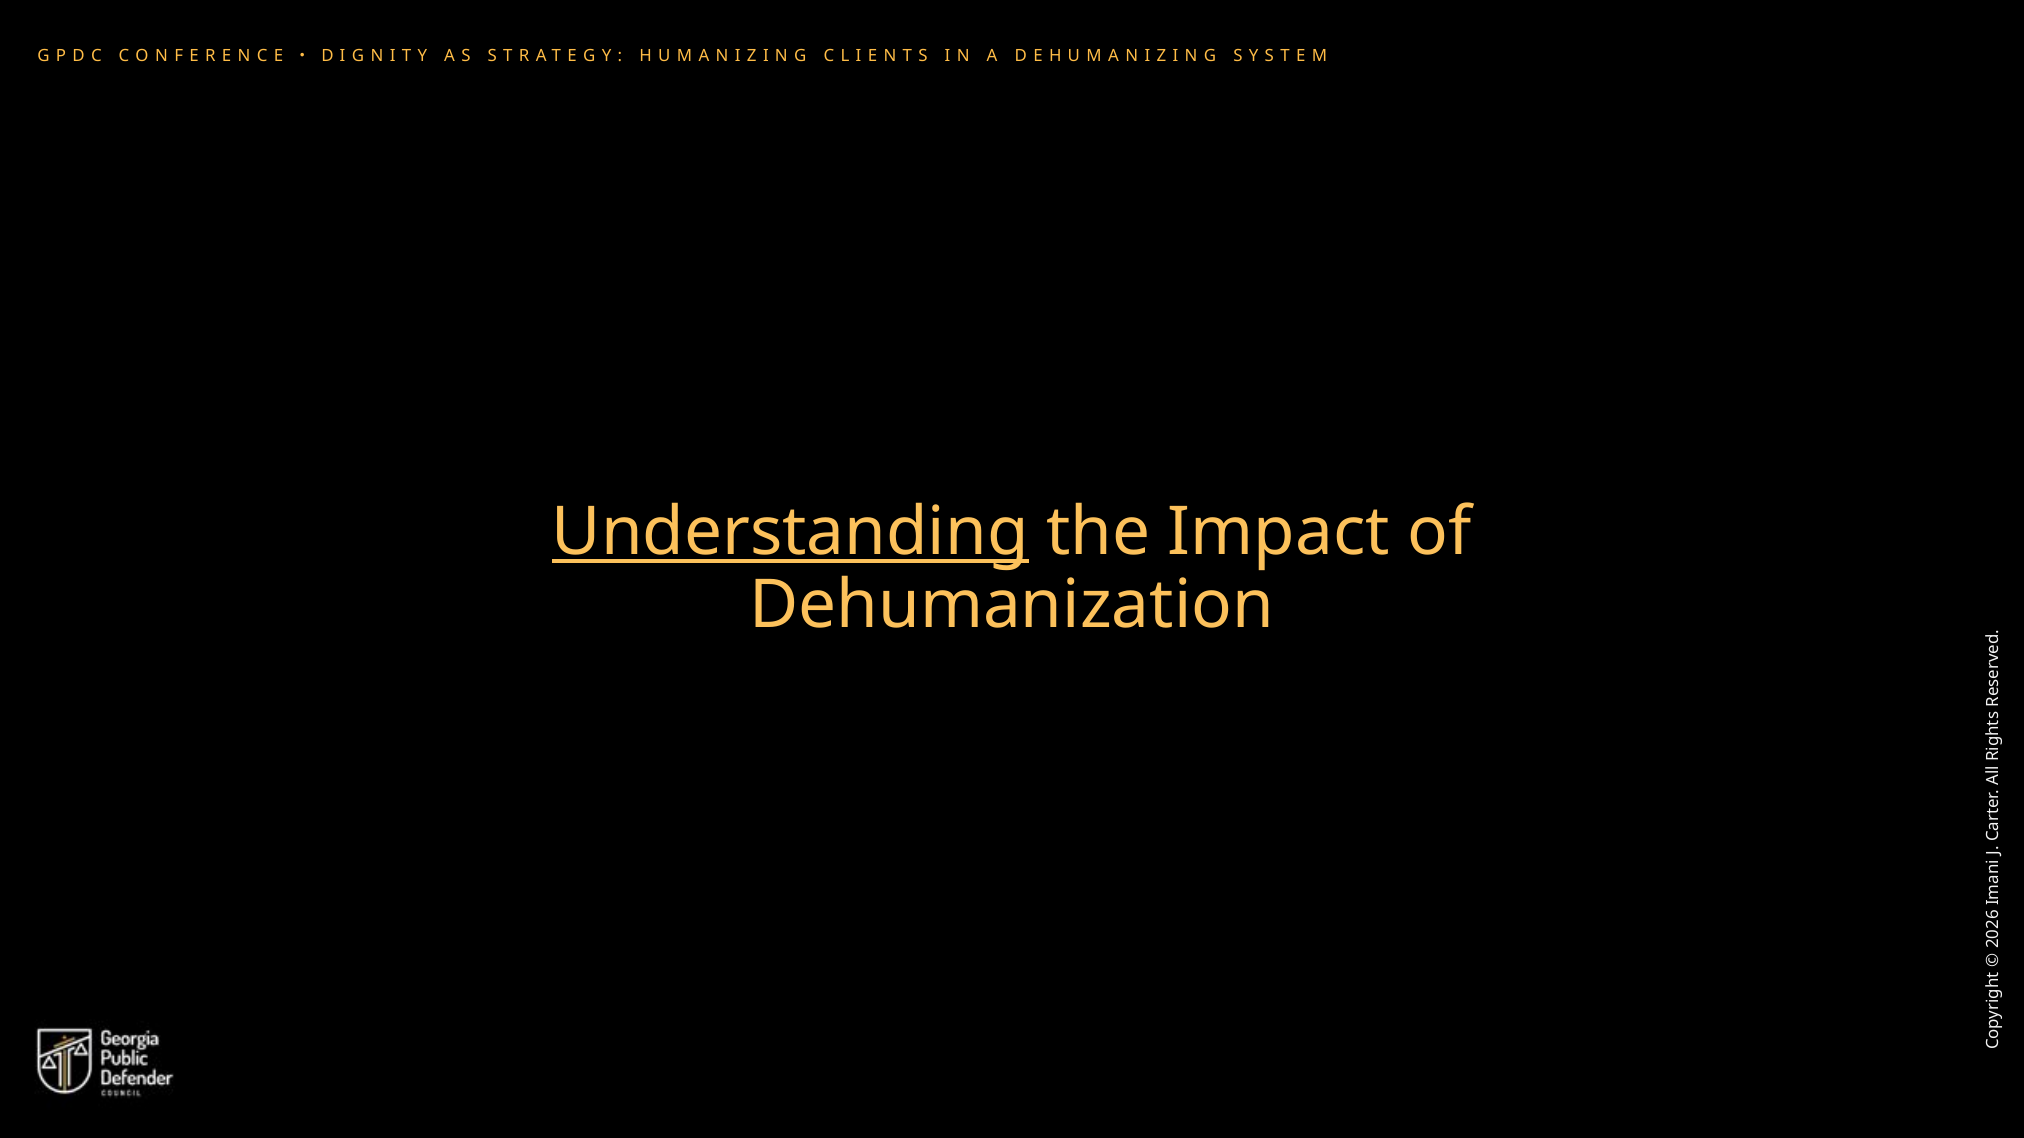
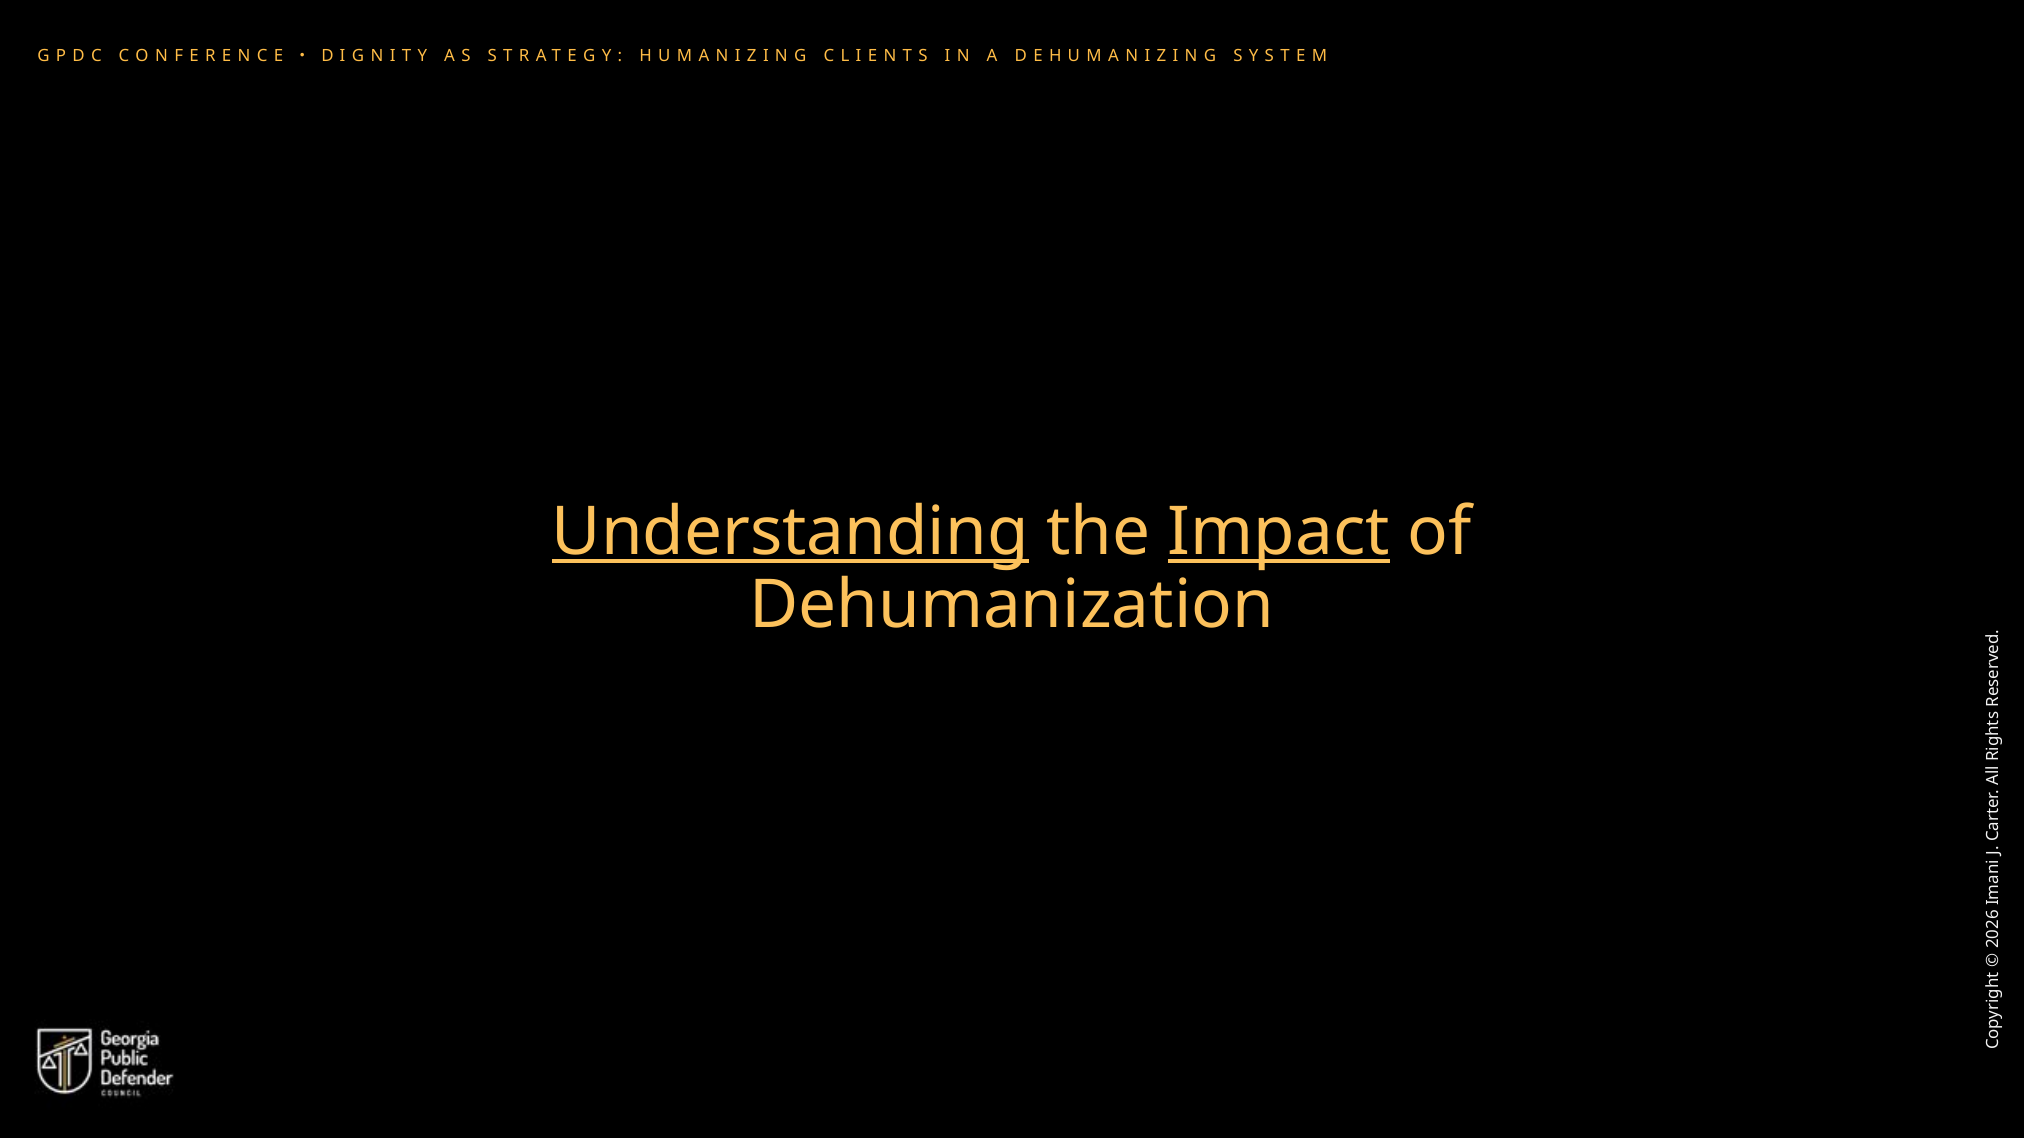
Impact underline: none -> present
